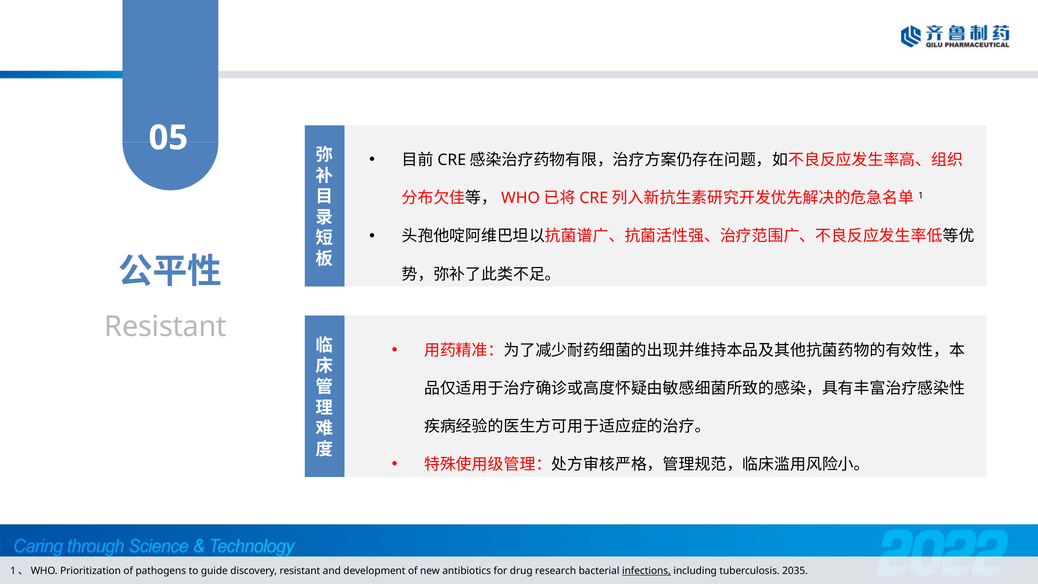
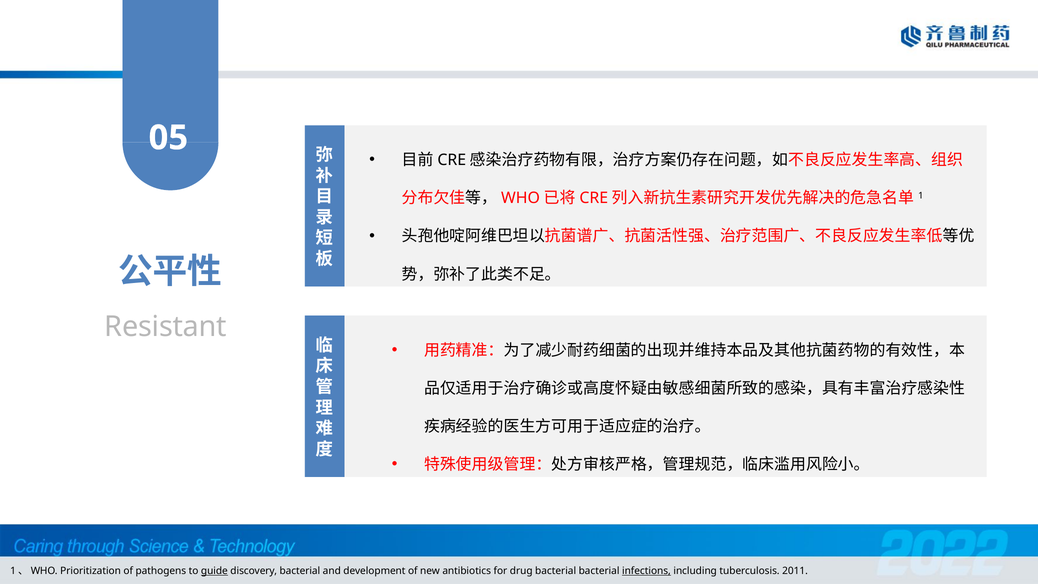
guide underline: none -> present
discovery resistant: resistant -> bacterial
drug research: research -> bacterial
2035: 2035 -> 2011
